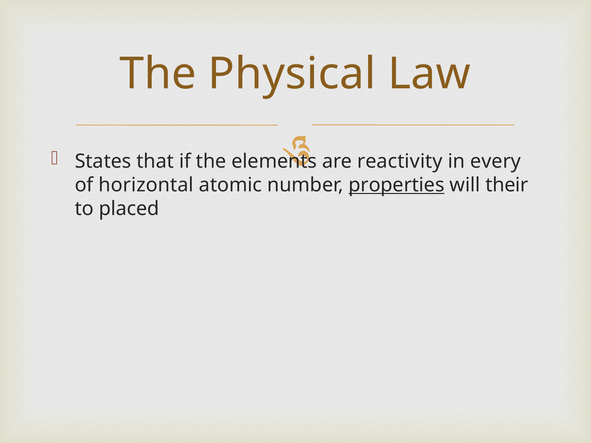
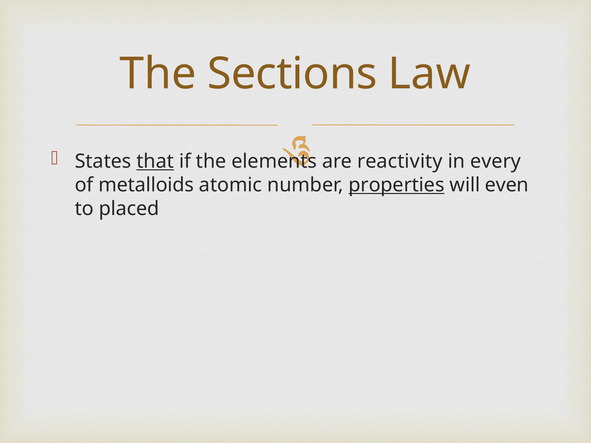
Physical: Physical -> Sections
that underline: none -> present
horizontal: horizontal -> metalloids
their: their -> even
